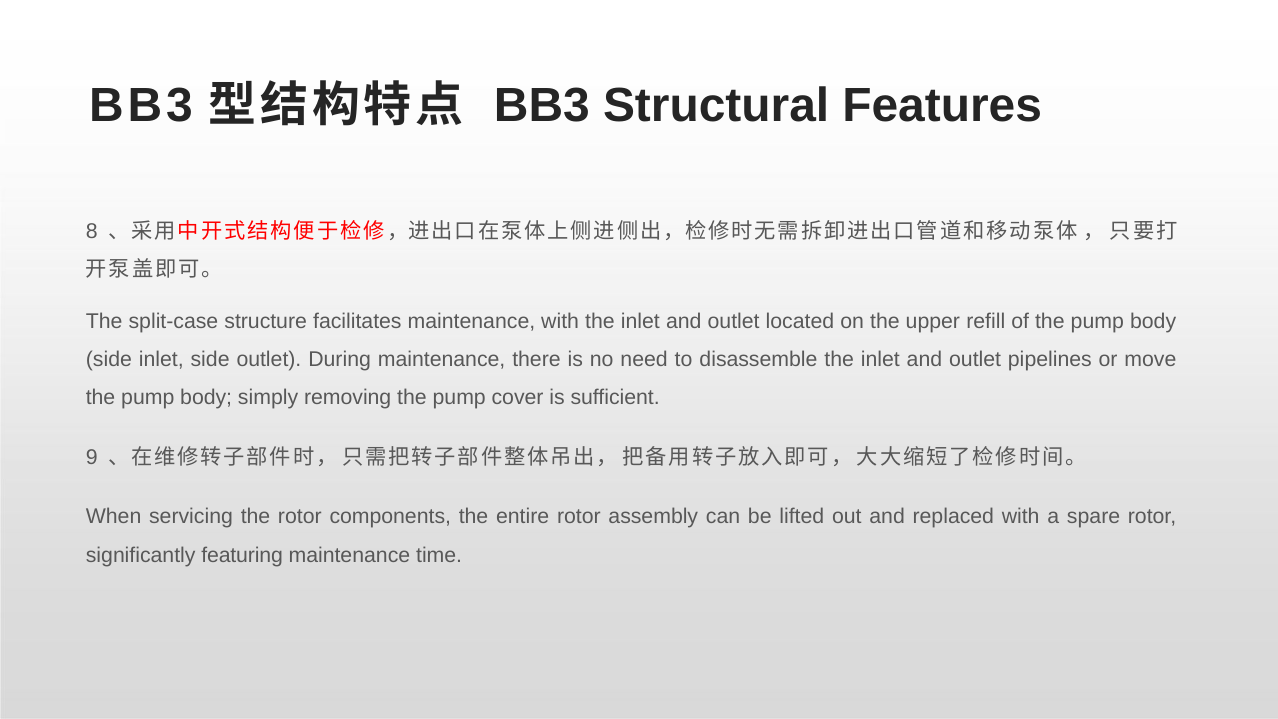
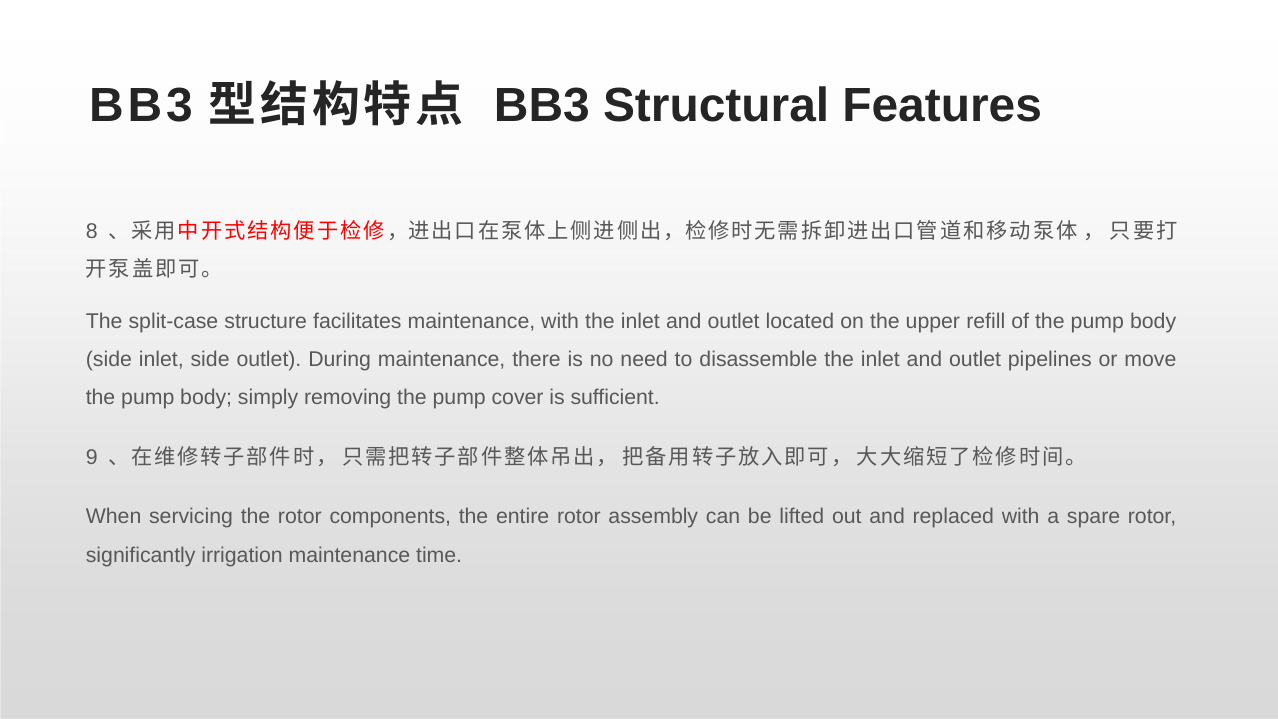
featuring: featuring -> irrigation
